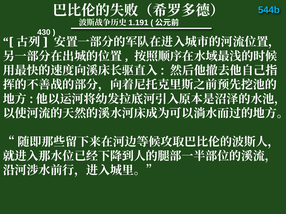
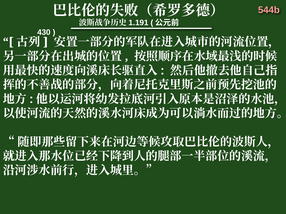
544b colour: light blue -> pink
